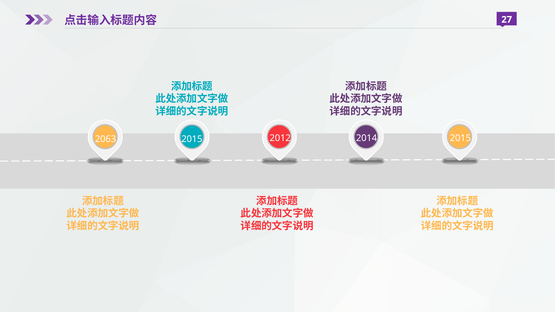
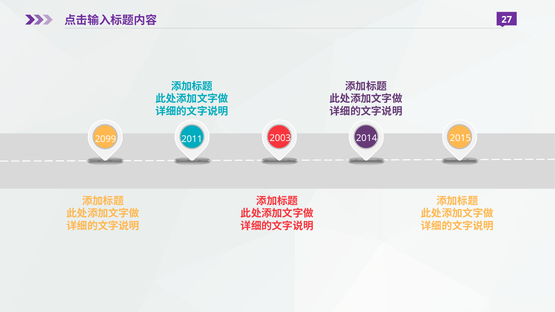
2012: 2012 -> 2003
2063: 2063 -> 2099
2015 at (192, 139): 2015 -> 2011
